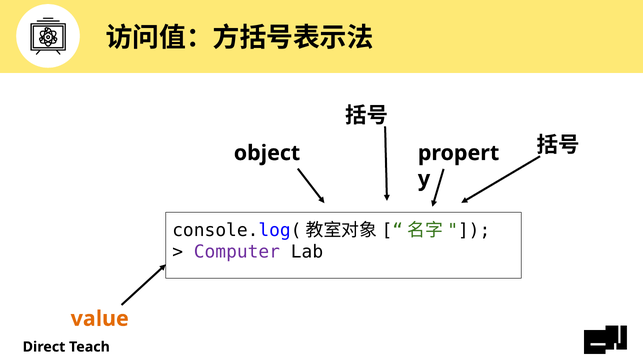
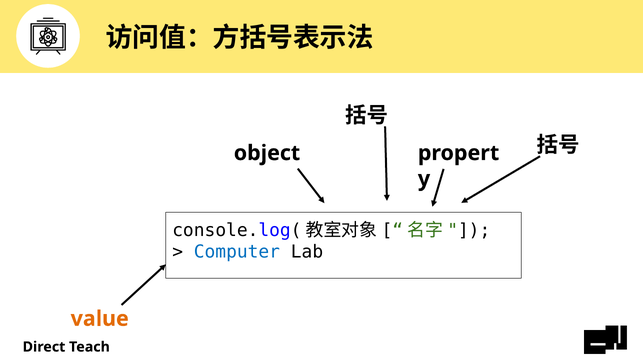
Computer colour: purple -> blue
